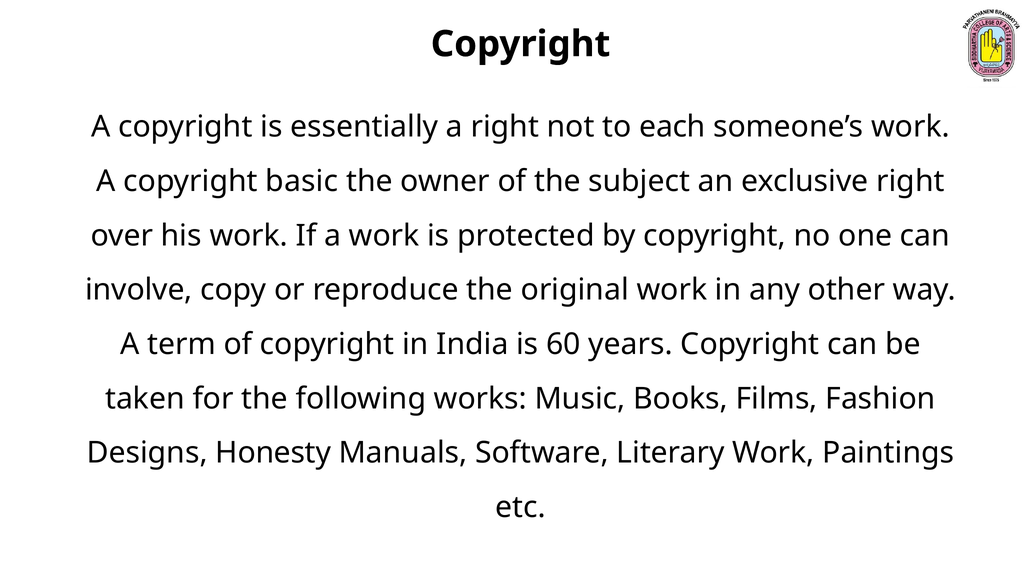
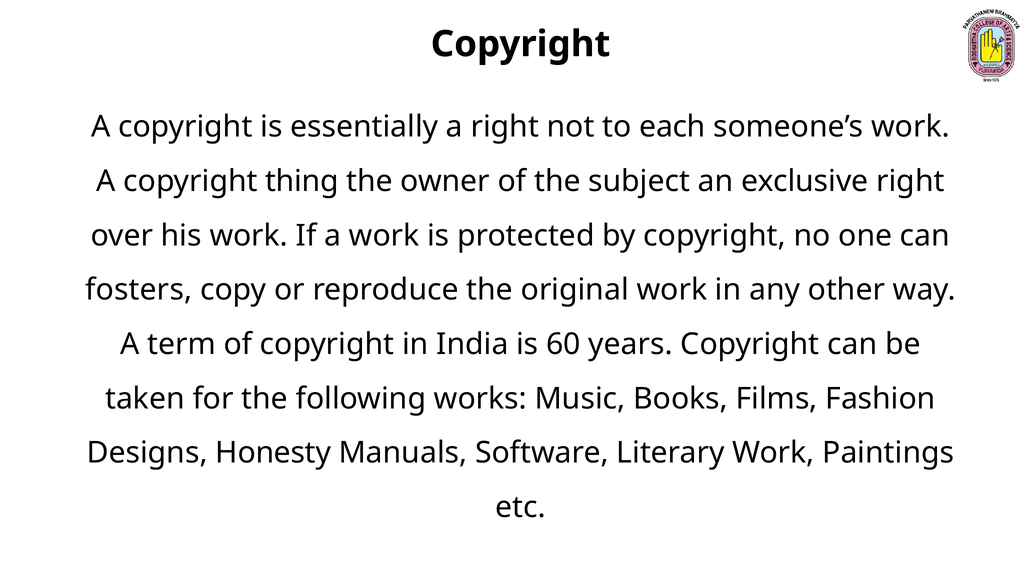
basic: basic -> thing
involve: involve -> fosters
